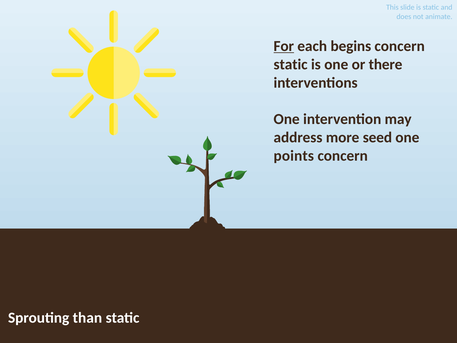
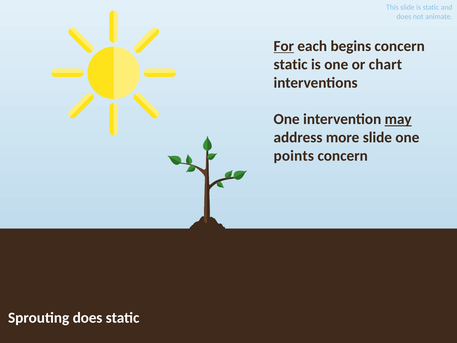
there: there -> chart
may underline: none -> present
more seed: seed -> slide
Sprouting than: than -> does
